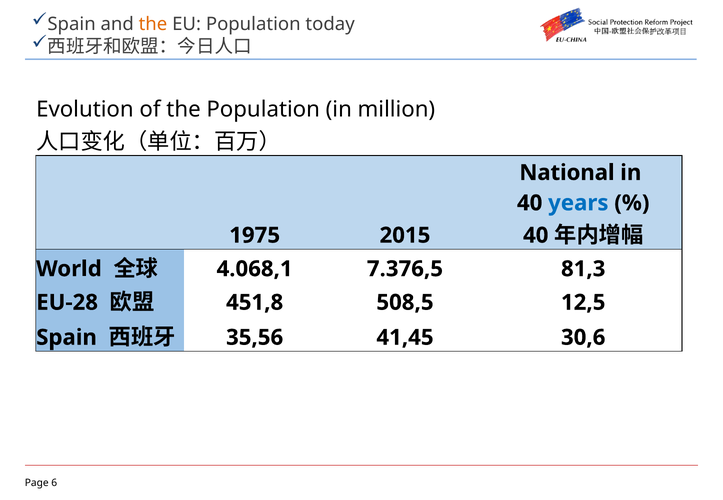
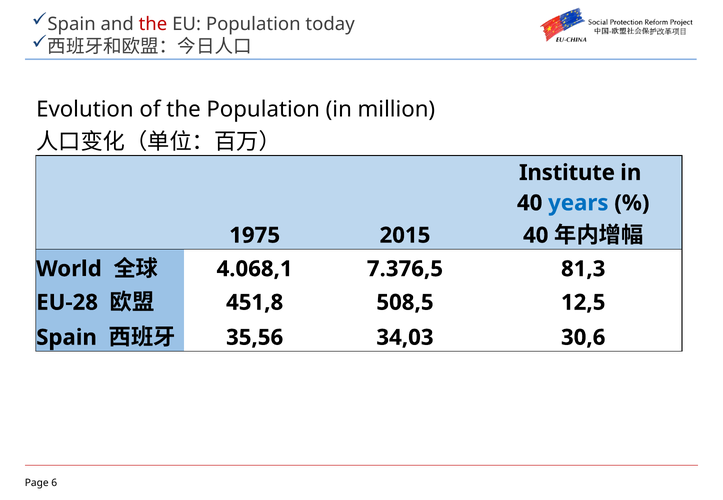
the at (153, 24) colour: orange -> red
National: National -> Institute
41,45: 41,45 -> 34,03
